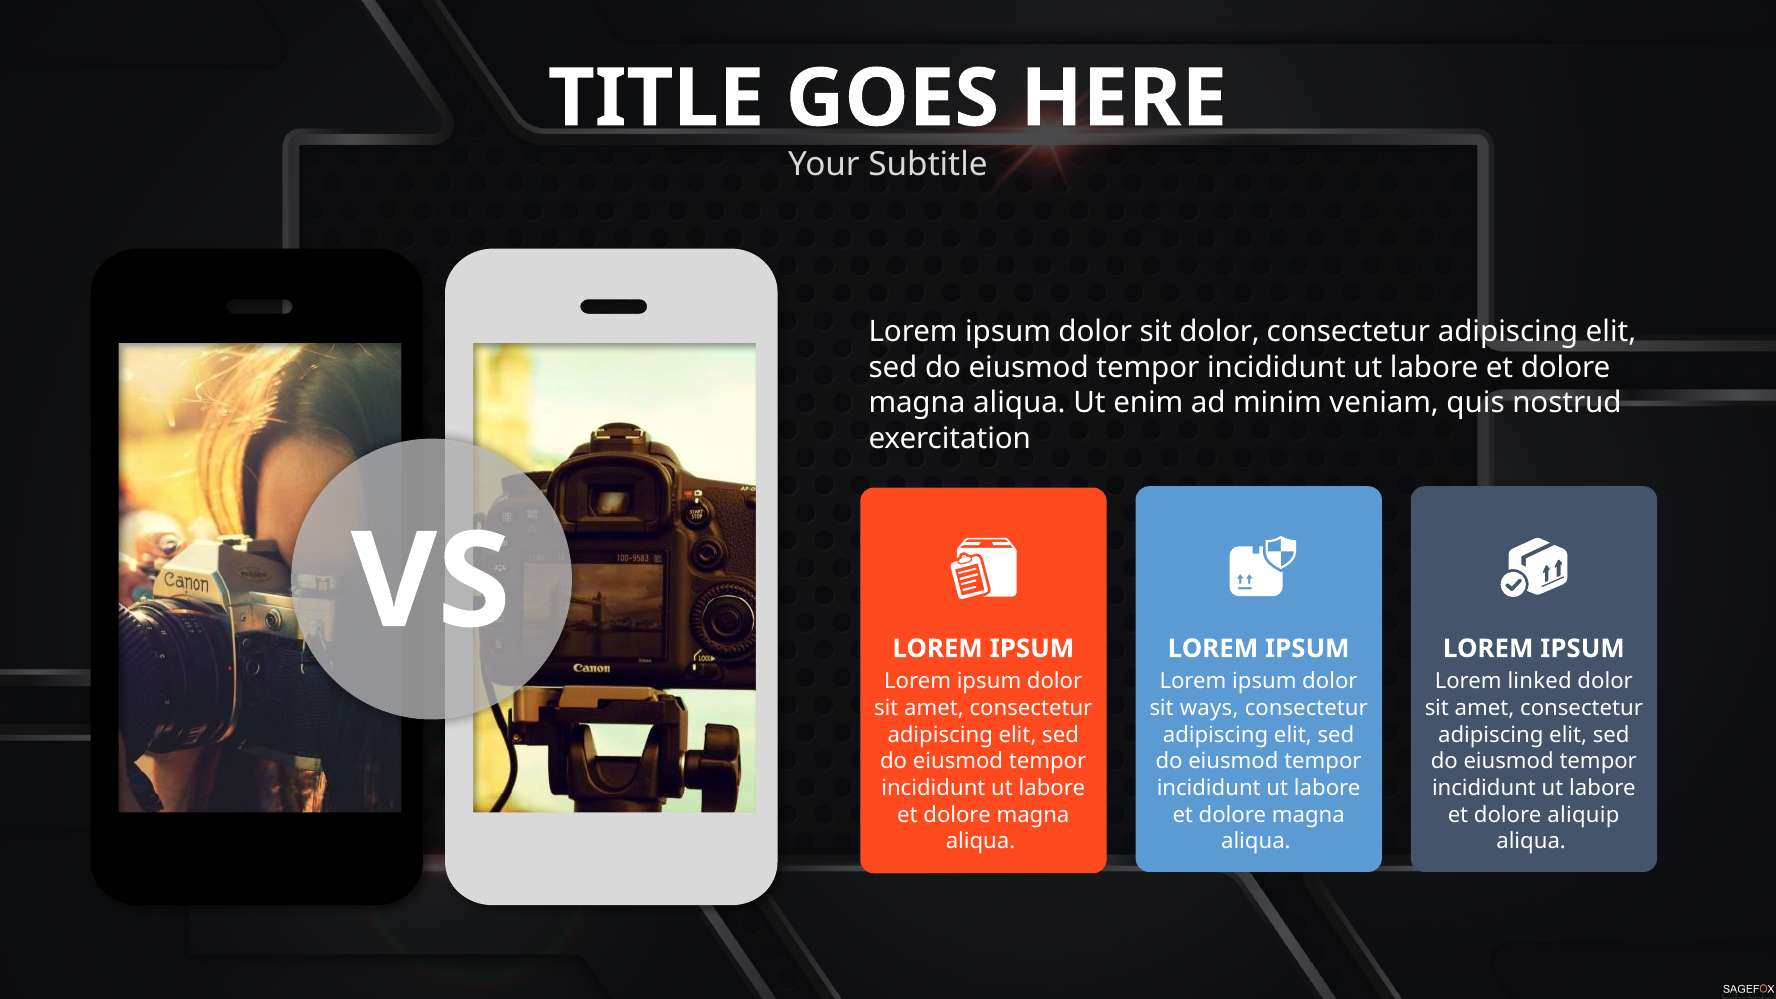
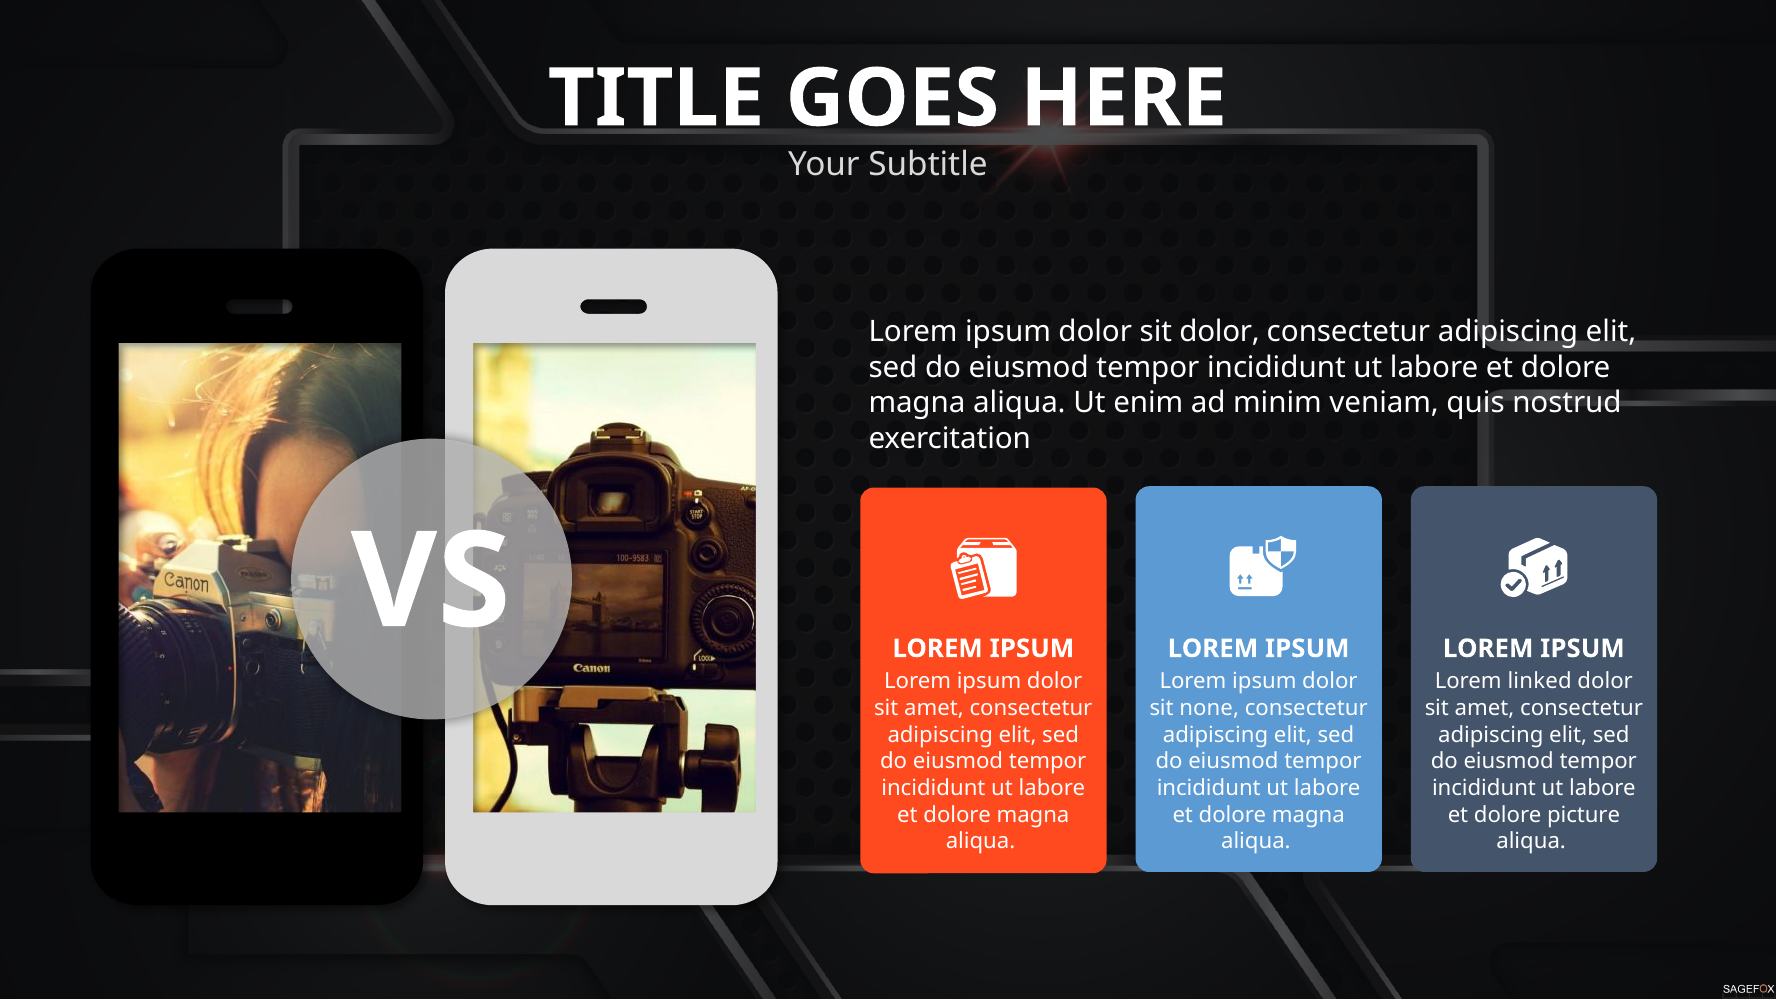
ways: ways -> none
aliquip: aliquip -> picture
